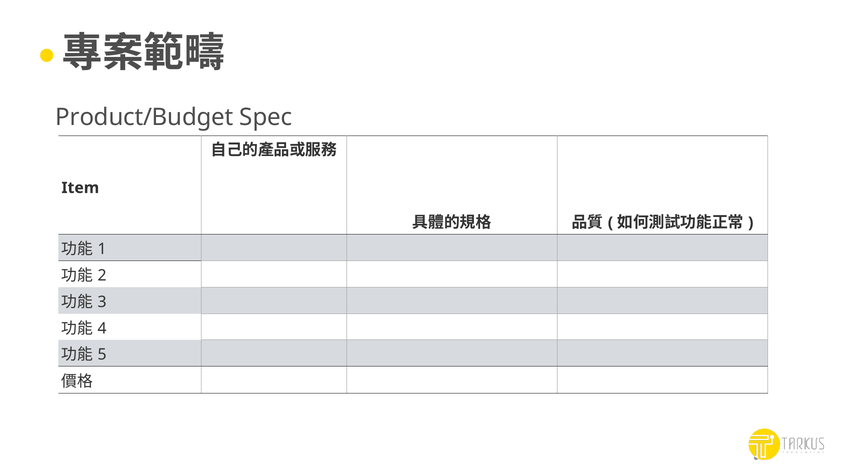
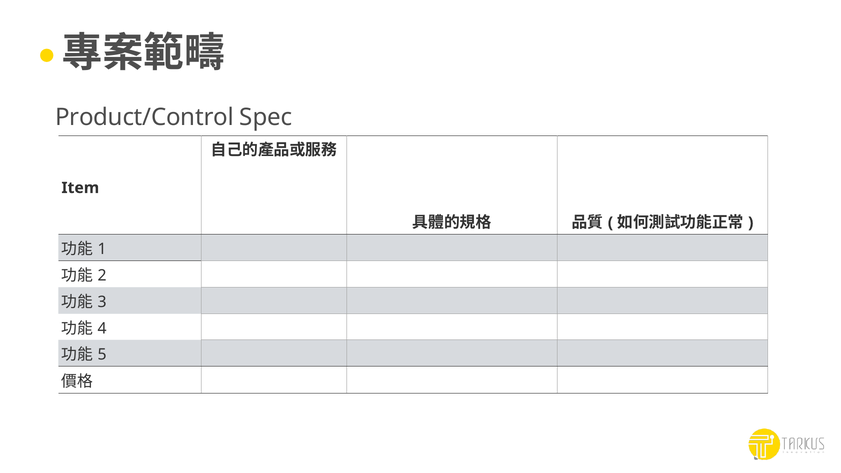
Product/Budget: Product/Budget -> Product/Control
